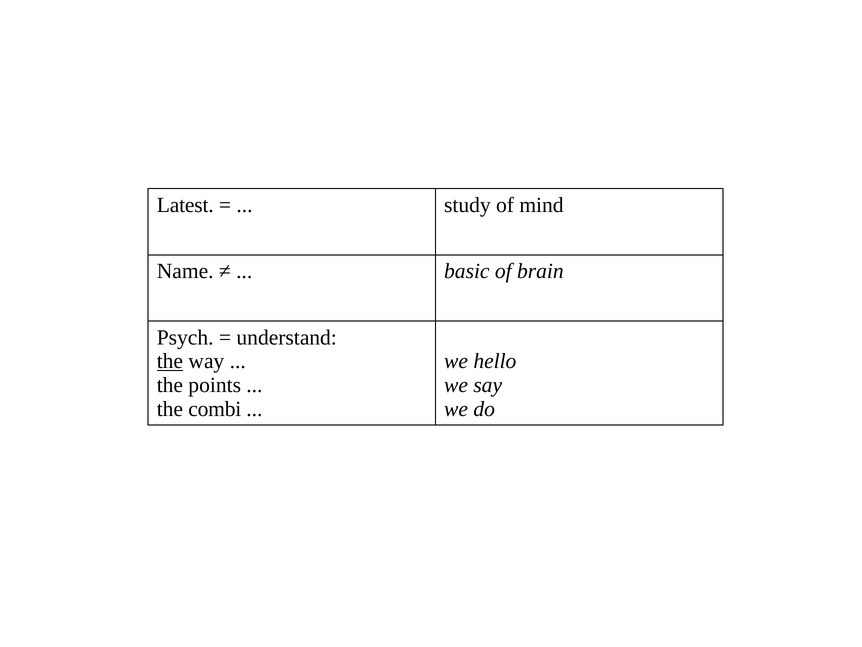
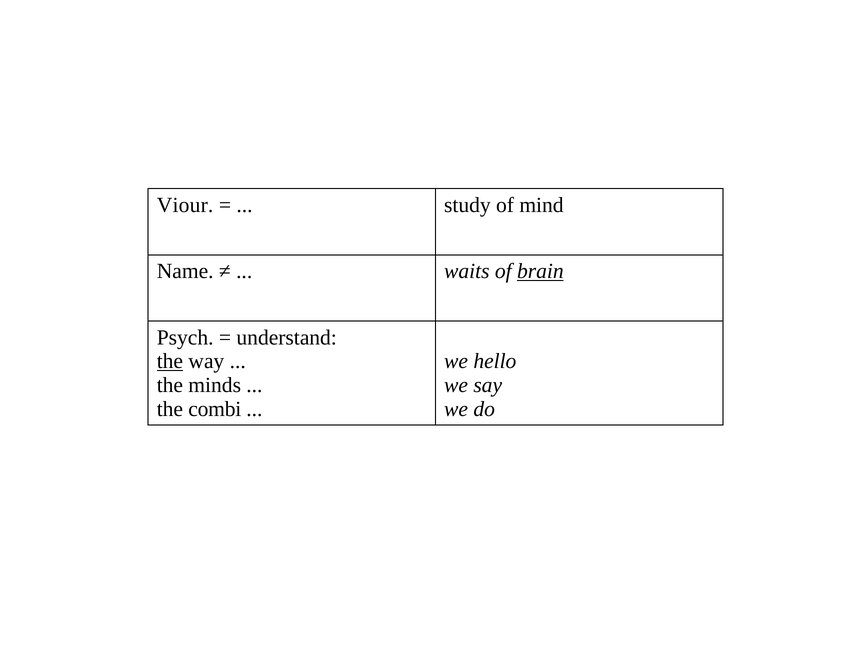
Latest: Latest -> Viour
basic: basic -> waits
brain underline: none -> present
points: points -> minds
